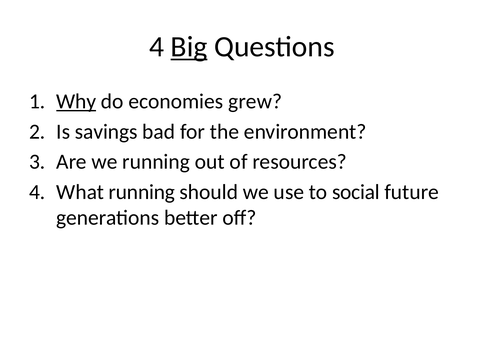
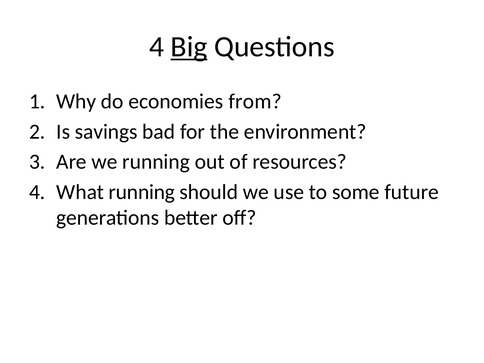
Why underline: present -> none
grew: grew -> from
social: social -> some
